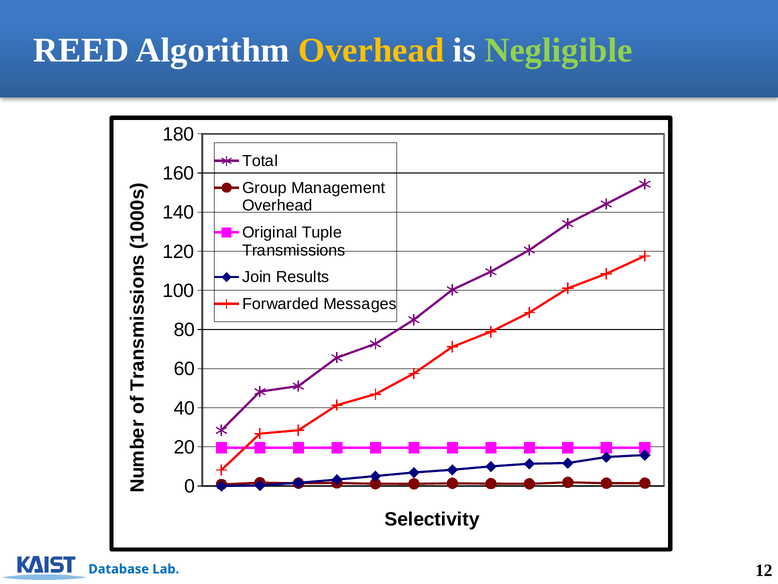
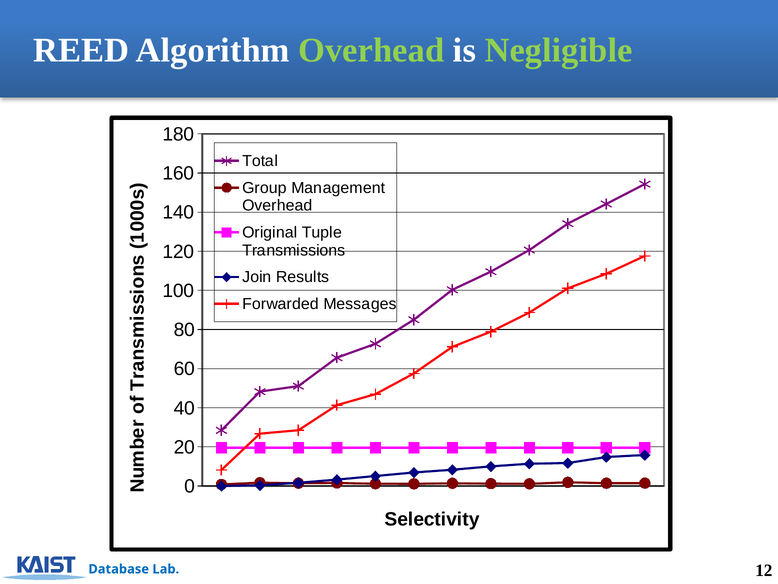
Overhead at (371, 50) colour: yellow -> light green
